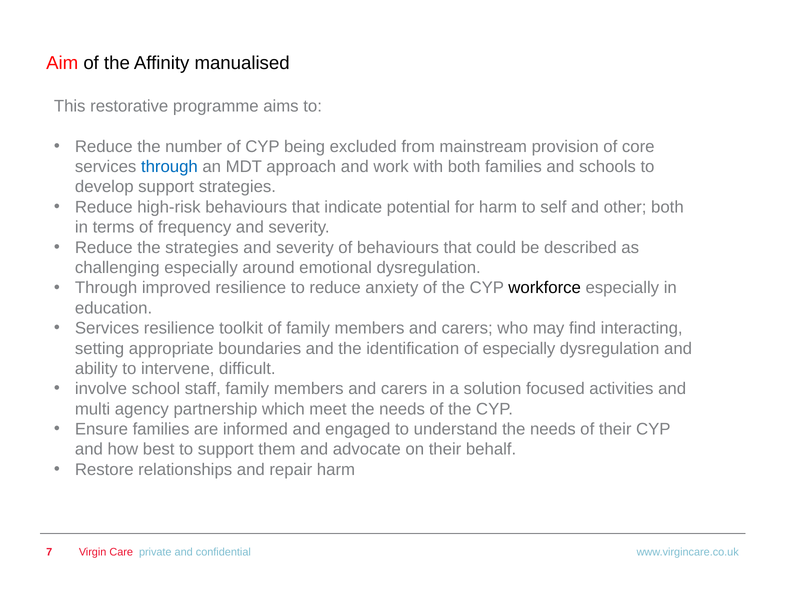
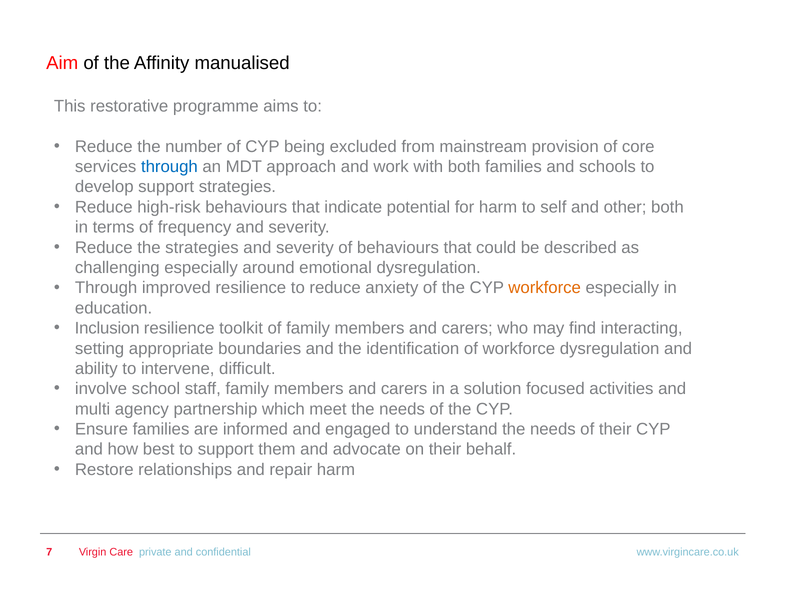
workforce at (545, 288) colour: black -> orange
Services at (107, 328): Services -> Inclusion
of especially: especially -> workforce
